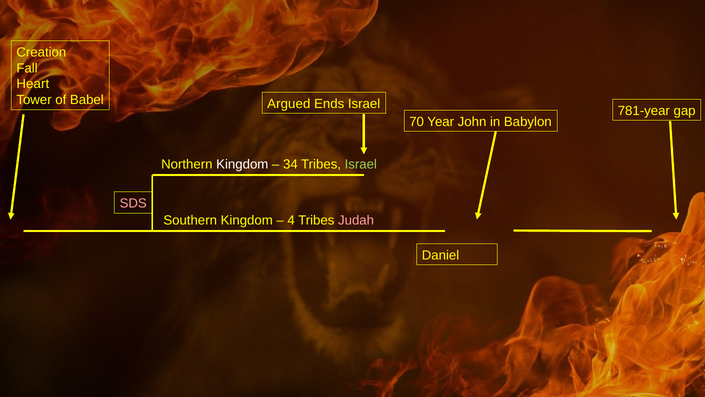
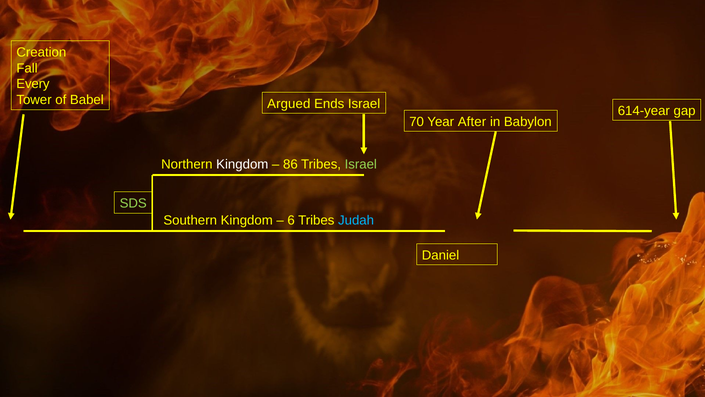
Heart: Heart -> Every
781-year: 781-year -> 614-year
John: John -> After
34: 34 -> 86
SDS colour: pink -> light green
4: 4 -> 6
Judah colour: pink -> light blue
